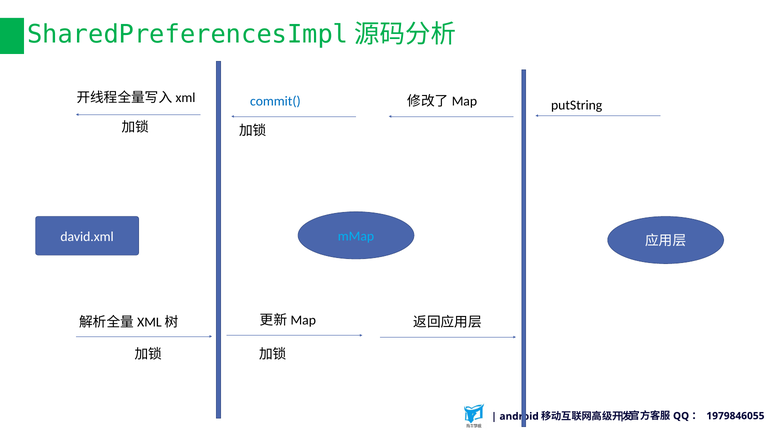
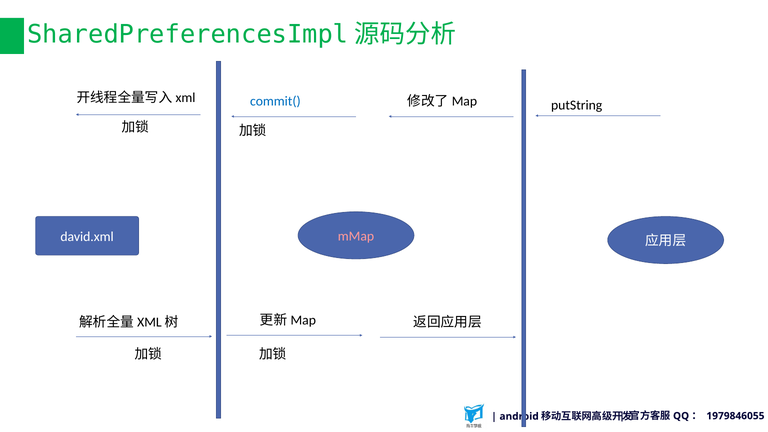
mMap colour: light blue -> pink
